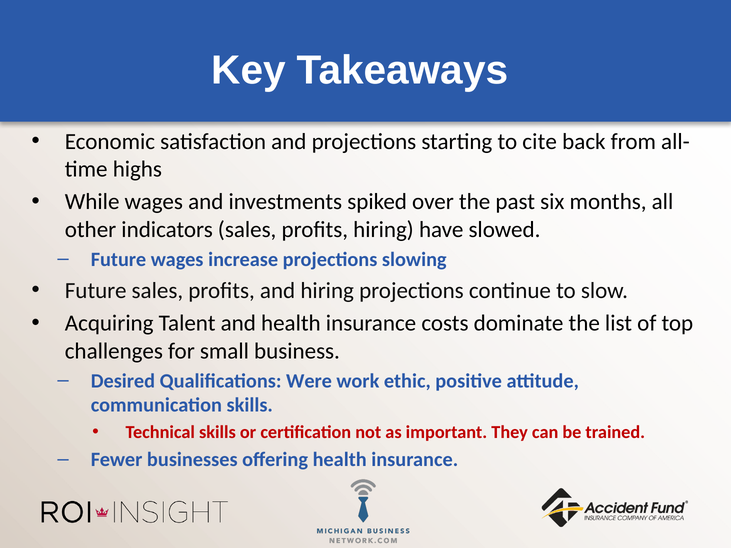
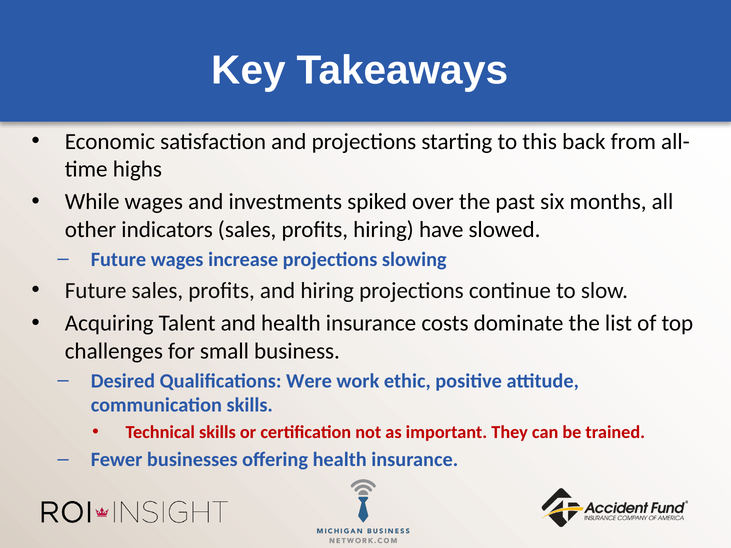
cite: cite -> this
